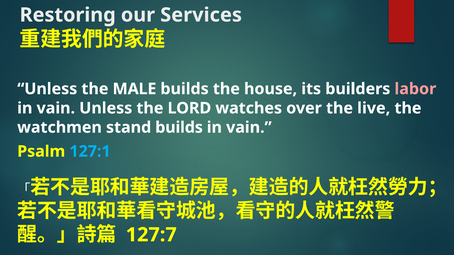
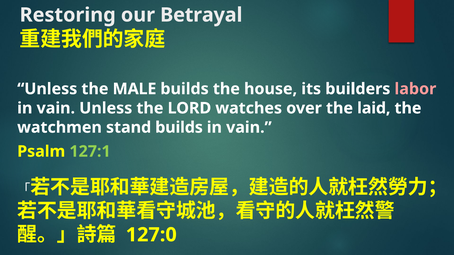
Services: Services -> Betrayal
live: live -> laid
127:1 colour: light blue -> light green
127:7: 127:7 -> 127:0
